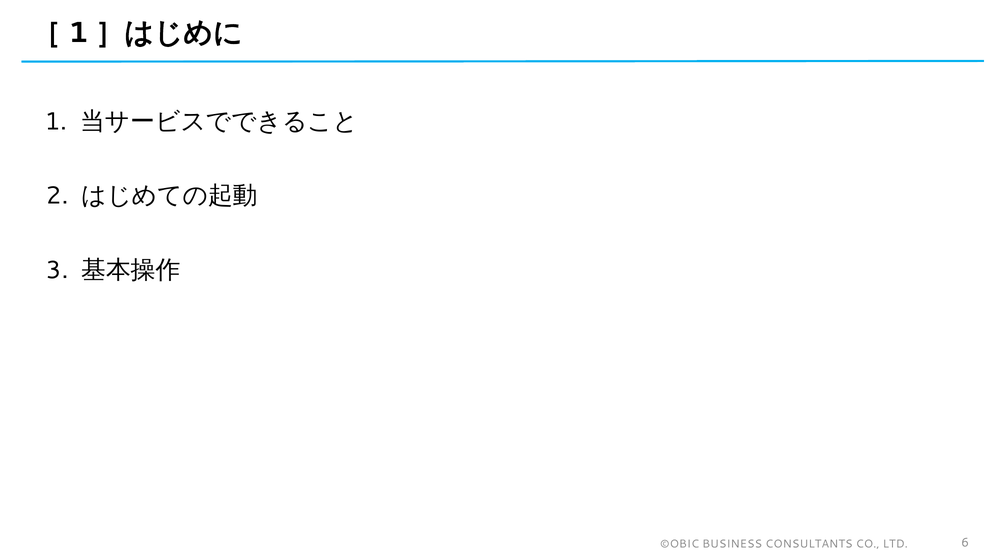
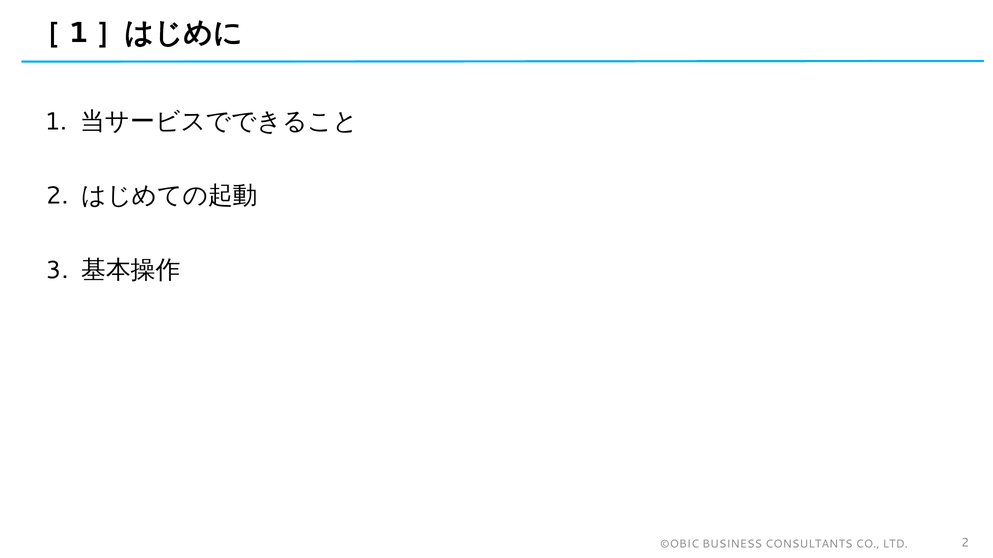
LTD 6: 6 -> 2
